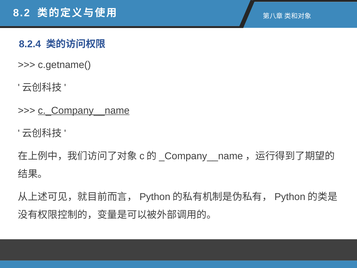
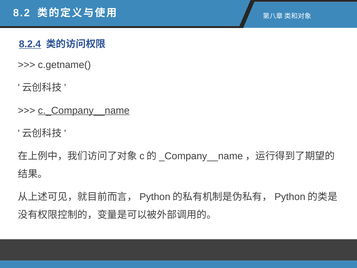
8.2.4 underline: none -> present
